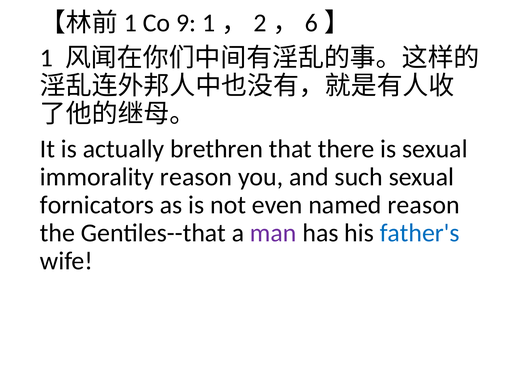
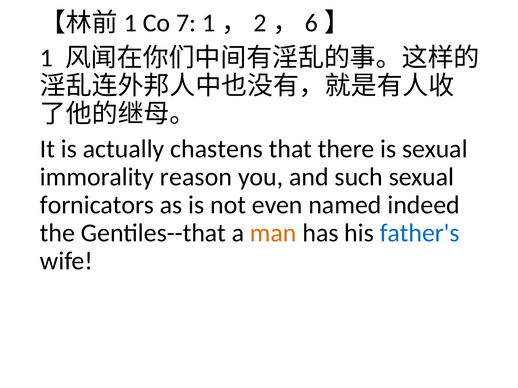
9: 9 -> 7
brethren: brethren -> chastens
named reason: reason -> indeed
man colour: purple -> orange
